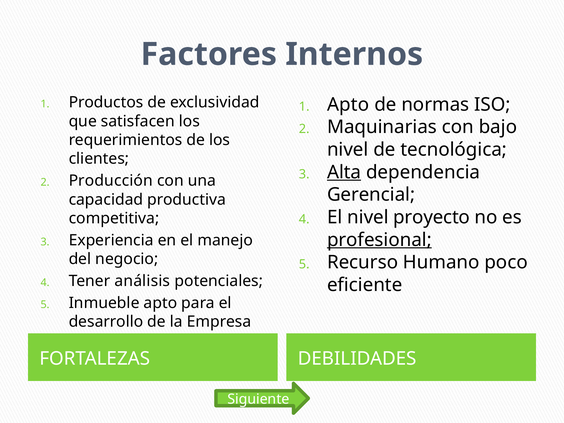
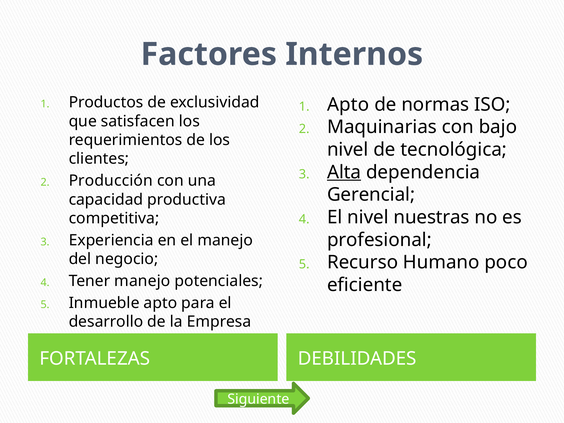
proyecto: proyecto -> nuestras
profesional underline: present -> none
Tener análisis: análisis -> manejo
